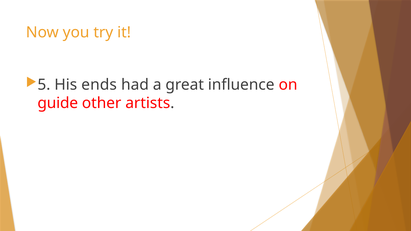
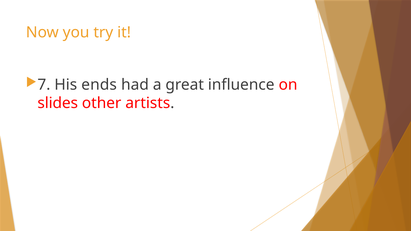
5: 5 -> 7
guide: guide -> slides
